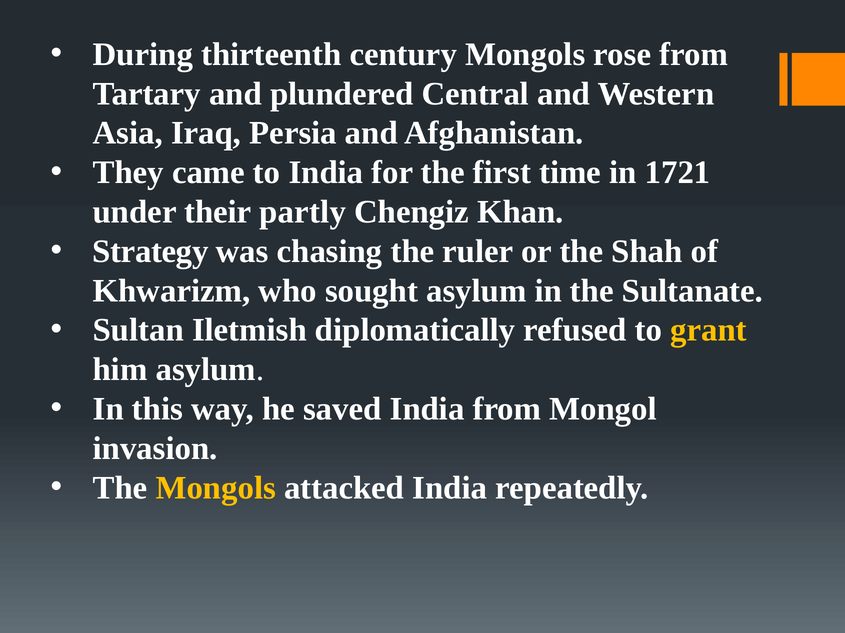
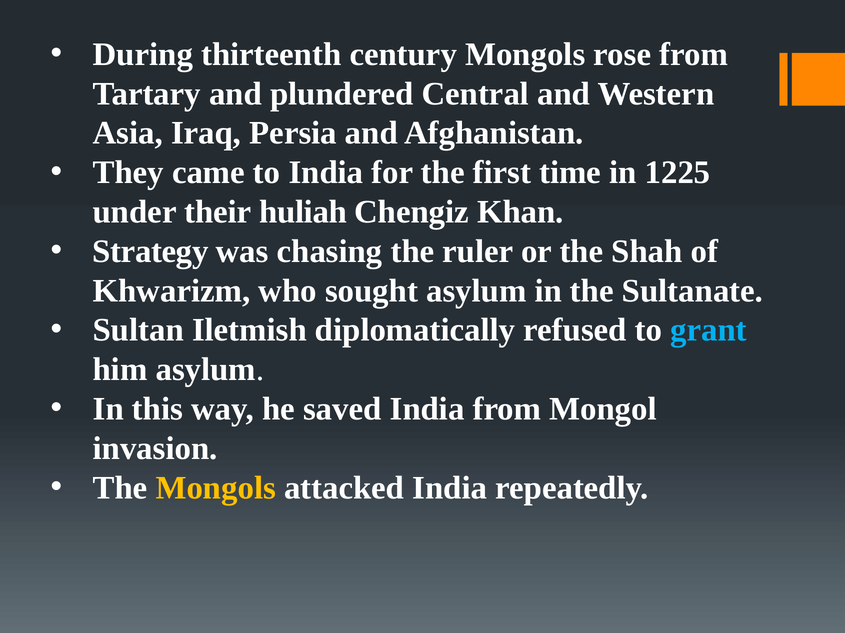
1721: 1721 -> 1225
partly: partly -> huliah
grant colour: yellow -> light blue
